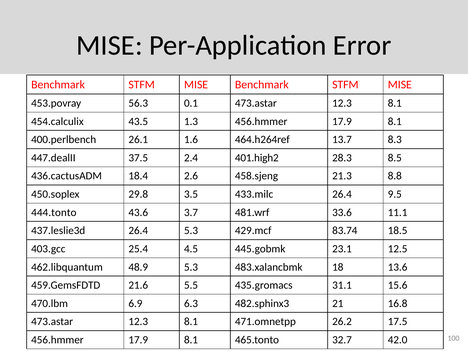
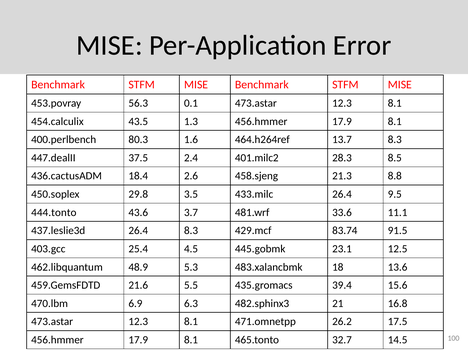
26.1: 26.1 -> 80.3
401.high2: 401.high2 -> 401.milc2
26.4 5.3: 5.3 -> 8.3
18.5: 18.5 -> 91.5
31.1: 31.1 -> 39.4
42.0: 42.0 -> 14.5
